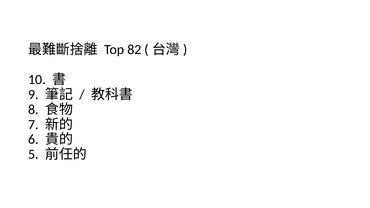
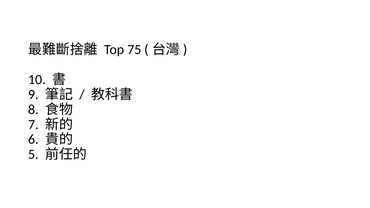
82: 82 -> 75
